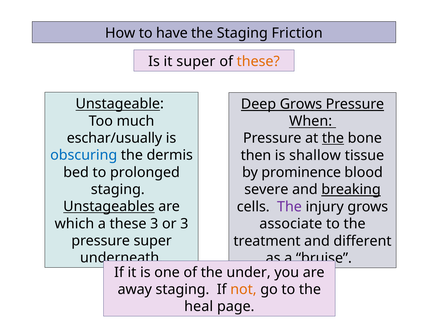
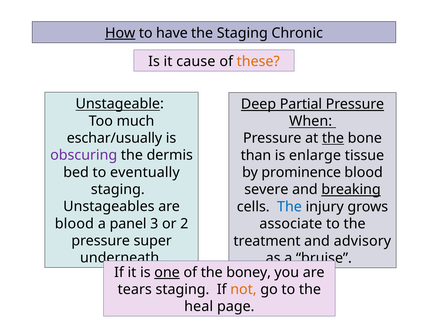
How underline: none -> present
Friction: Friction -> Chronic
it super: super -> cause
Deep Grows: Grows -> Partial
obscuring colour: blue -> purple
then: then -> than
shallow: shallow -> enlarge
prolonged: prolonged -> eventually
Unstageables underline: present -> none
The at (289, 207) colour: purple -> blue
which at (74, 224): which -> blood
a these: these -> panel
or 3: 3 -> 2
different: different -> advisory
one underline: none -> present
under: under -> boney
away: away -> tears
